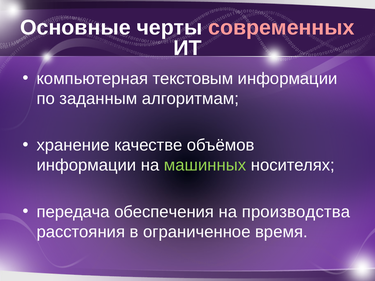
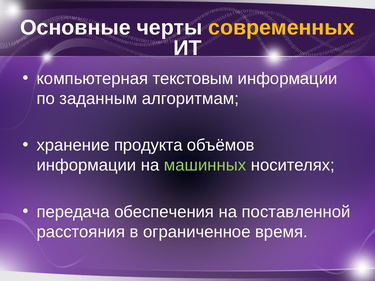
современных colour: pink -> yellow
качестве: качестве -> продукта
производства: производства -> поставленной
